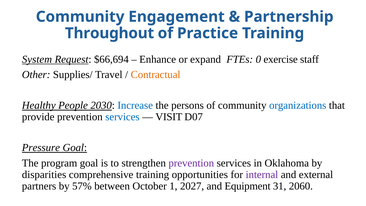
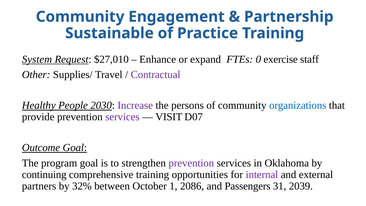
Throughout: Throughout -> Sustainable
$66,694: $66,694 -> $27,010
Contractual colour: orange -> purple
Increase colour: blue -> purple
services at (122, 117) colour: blue -> purple
Pressure: Pressure -> Outcome
disparities: disparities -> continuing
57%: 57% -> 32%
2027: 2027 -> 2086
Equipment: Equipment -> Passengers
2060: 2060 -> 2039
